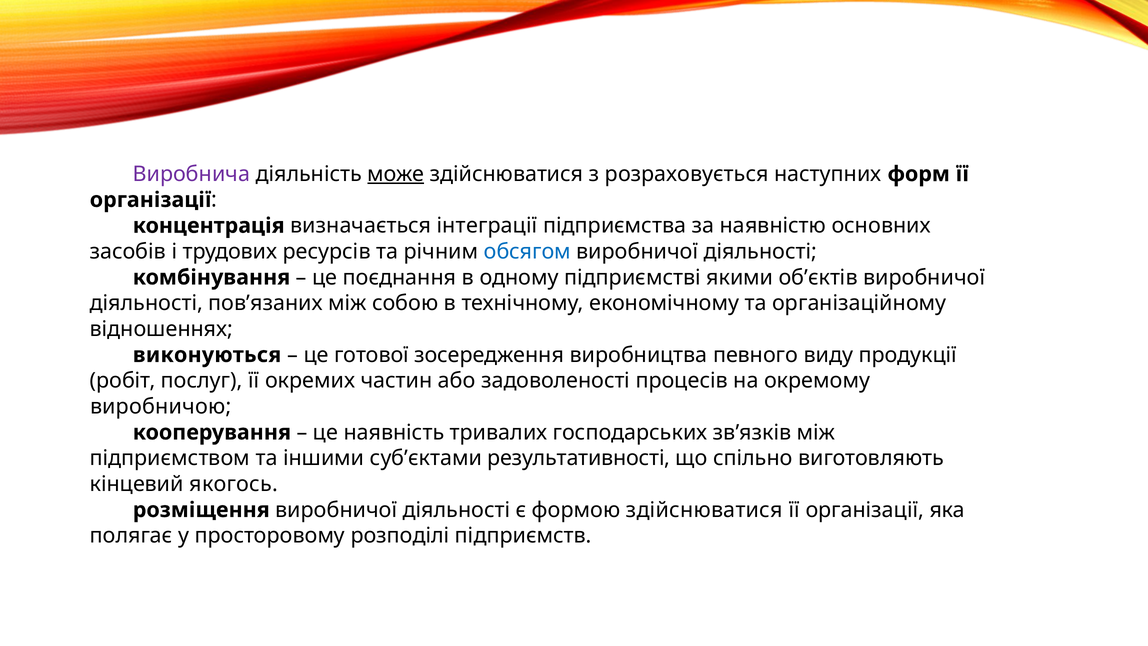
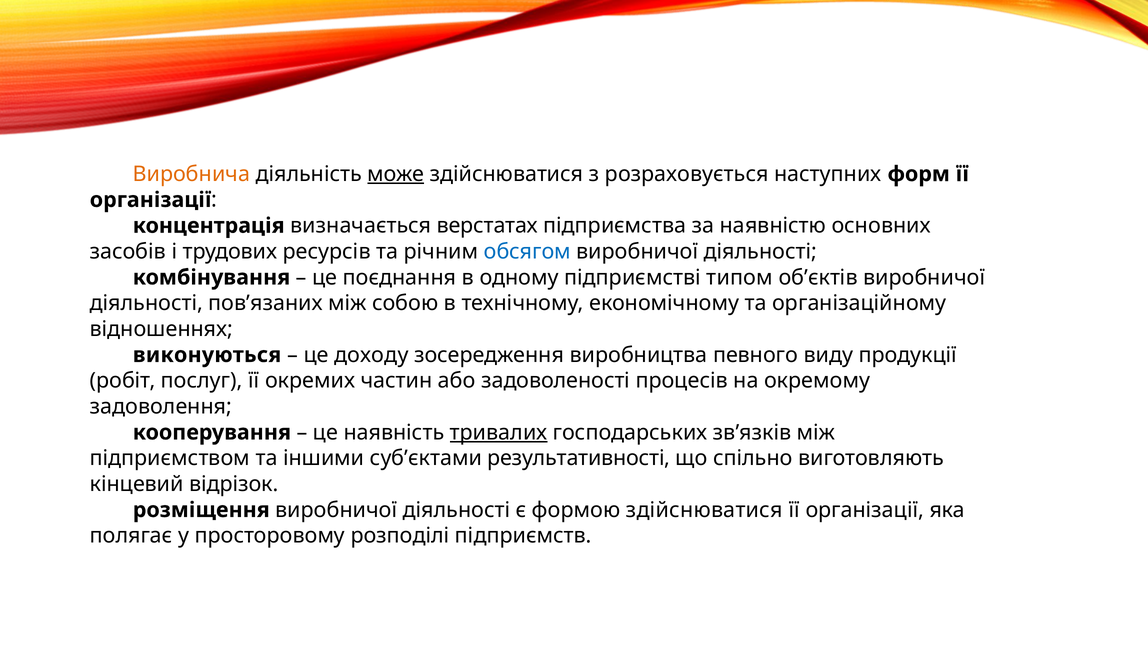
Виробнича colour: purple -> orange
інтеграції: інтеграції -> верстатах
якими: якими -> типом
готової: готової -> доходу
виробничою: виробничою -> задоволення
тривалих underline: none -> present
якогось: якогось -> відрізок
